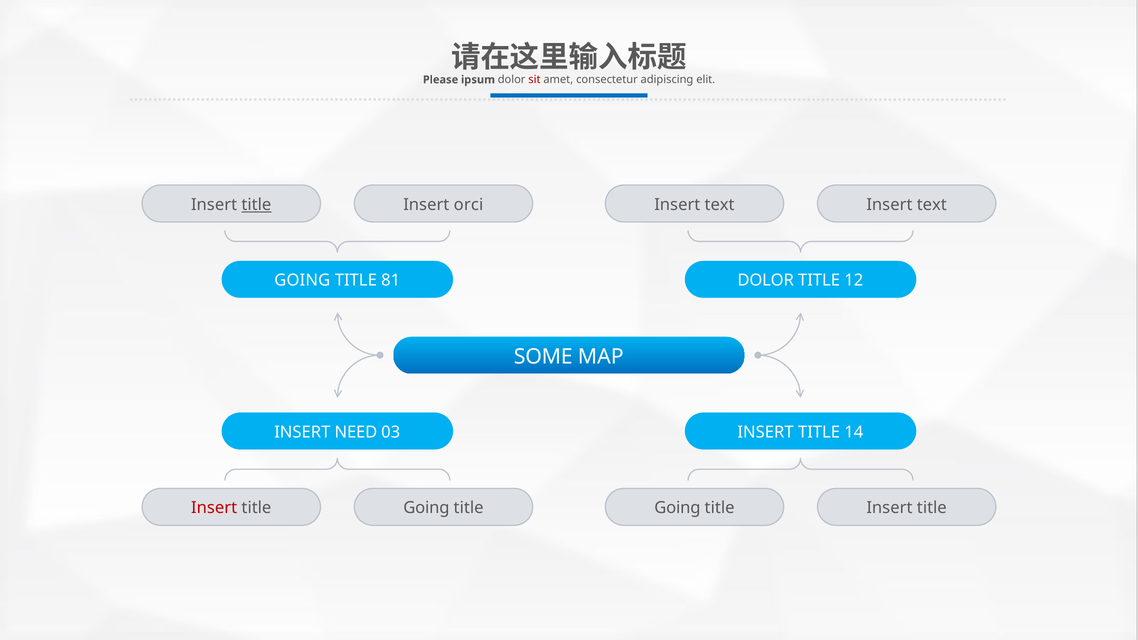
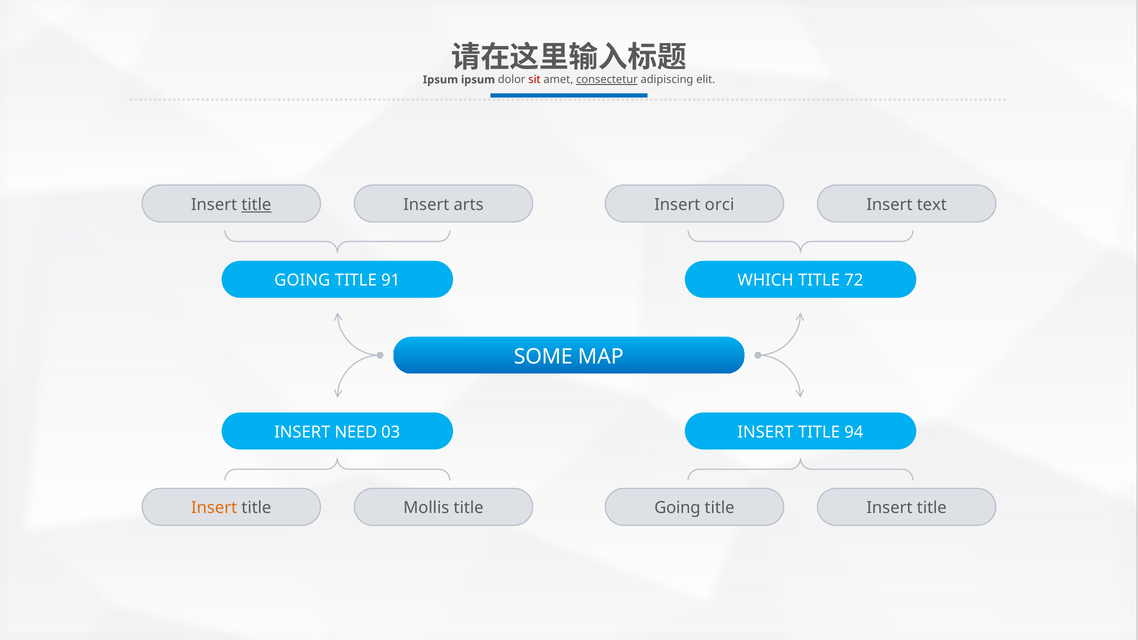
Please at (441, 80): Please -> Ipsum
consectetur underline: none -> present
orci: orci -> arts
text at (720, 205): text -> orci
81: 81 -> 91
DOLOR at (766, 281): DOLOR -> WHICH
12: 12 -> 72
14: 14 -> 94
Insert at (214, 508) colour: red -> orange
Going at (426, 508): Going -> Mollis
